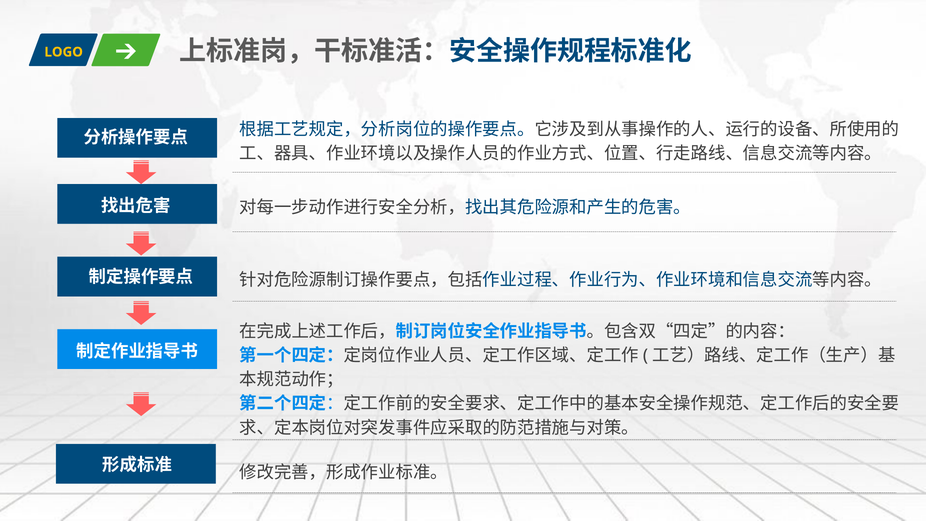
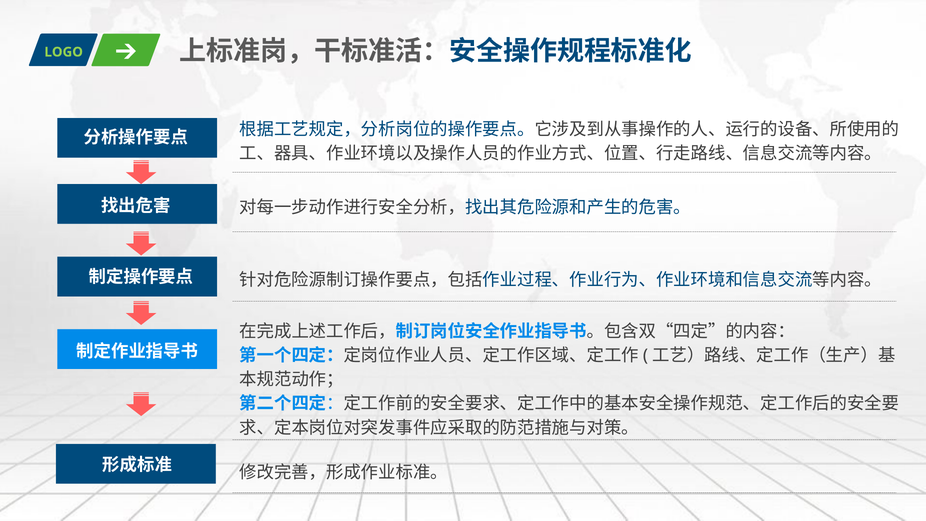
LOGO colour: yellow -> light green
